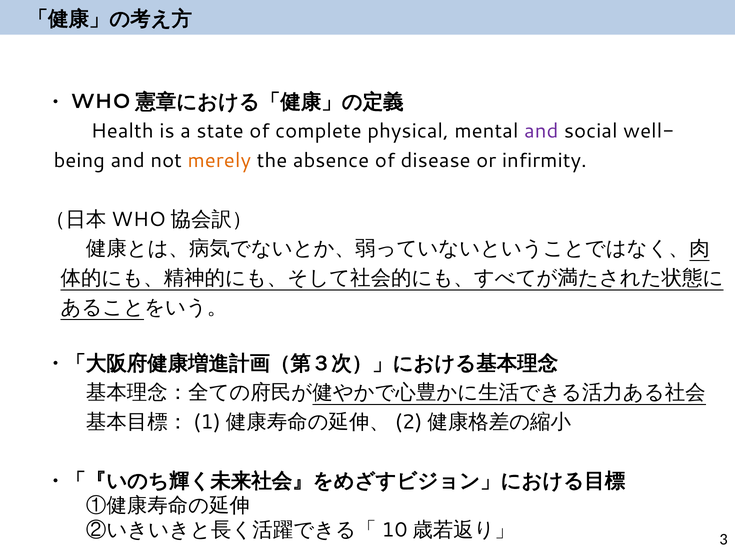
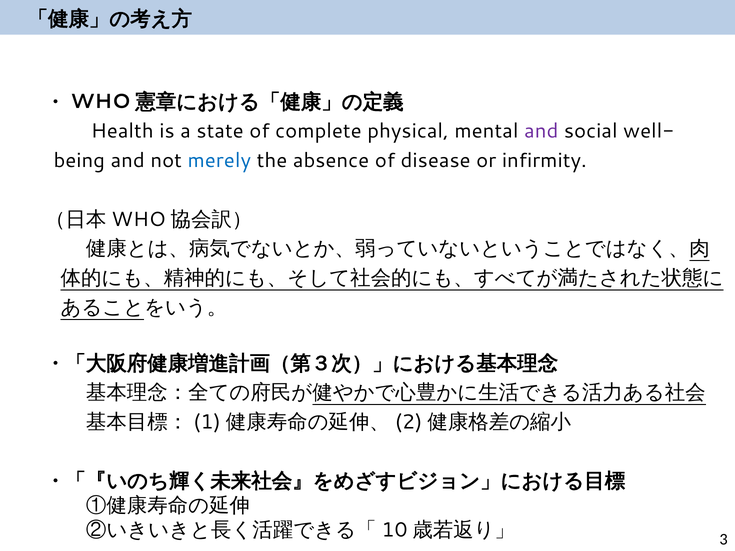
merely colour: orange -> blue
